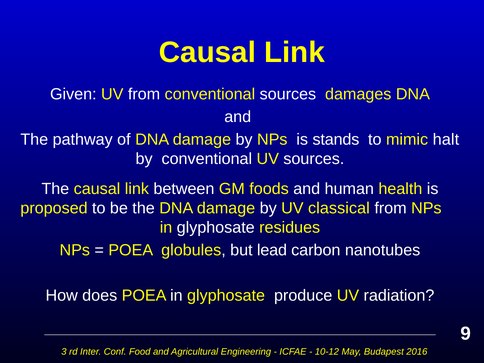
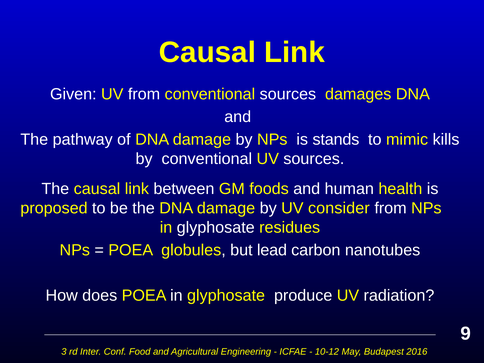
halt: halt -> kills
classical: classical -> consider
